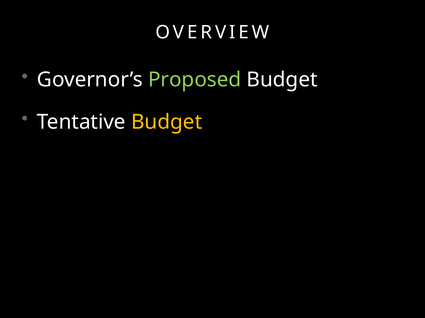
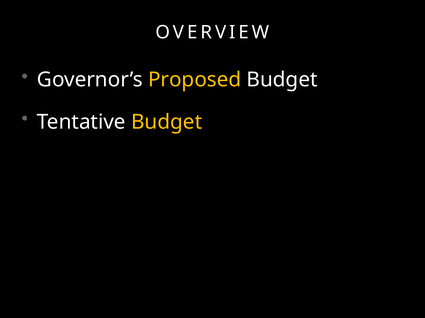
Proposed colour: light green -> yellow
